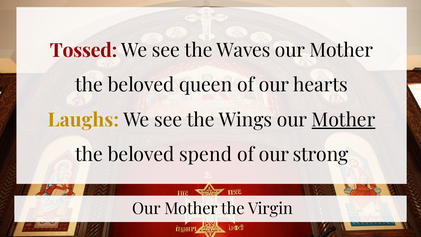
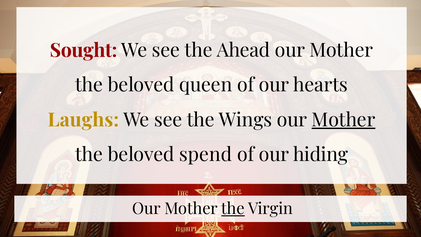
Tossed: Tossed -> Sought
Waves: Waves -> Ahead
strong: strong -> hiding
the at (233, 209) underline: none -> present
